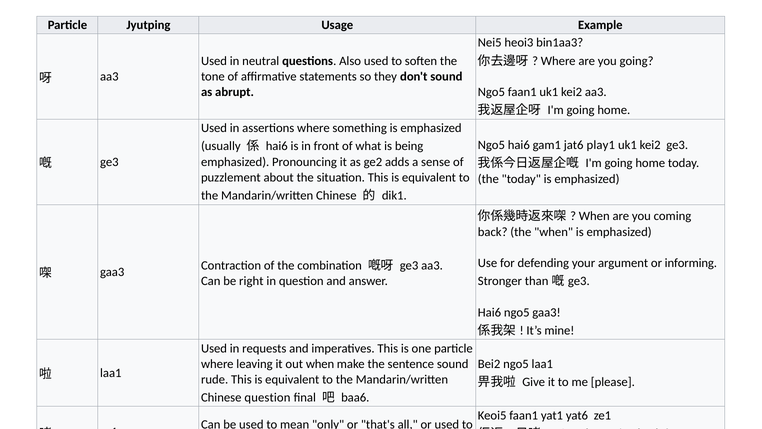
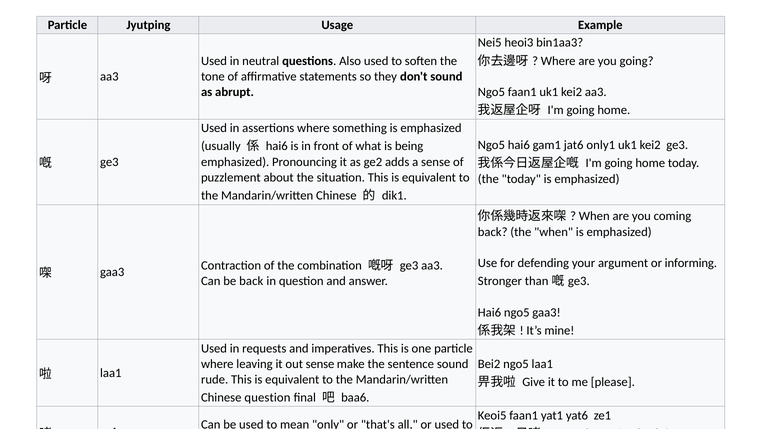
play1: play1 -> only1
be right: right -> back
out when: when -> sense
